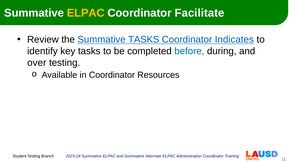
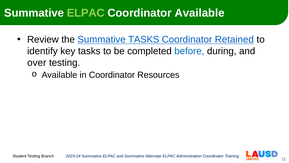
ELPAC at (86, 13) colour: yellow -> light green
Coordinator Facilitate: Facilitate -> Available
Indicates: Indicates -> Retained
